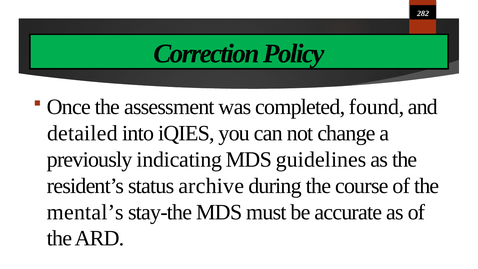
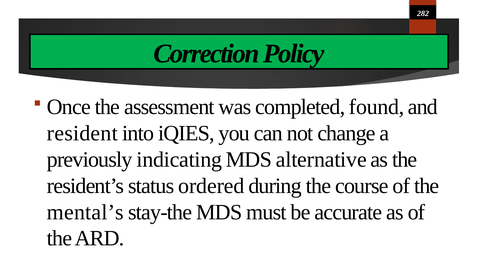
detailed: detailed -> resident
guidelines: guidelines -> alternative
archive: archive -> ordered
